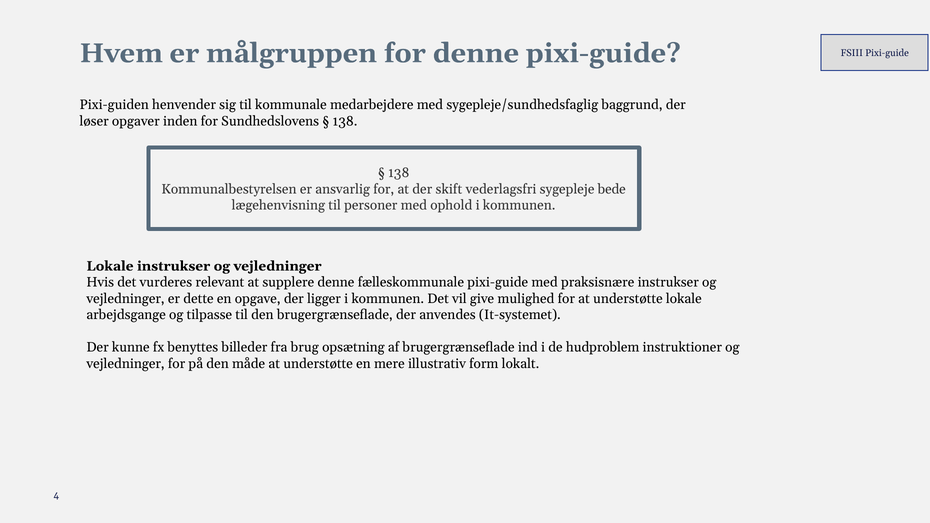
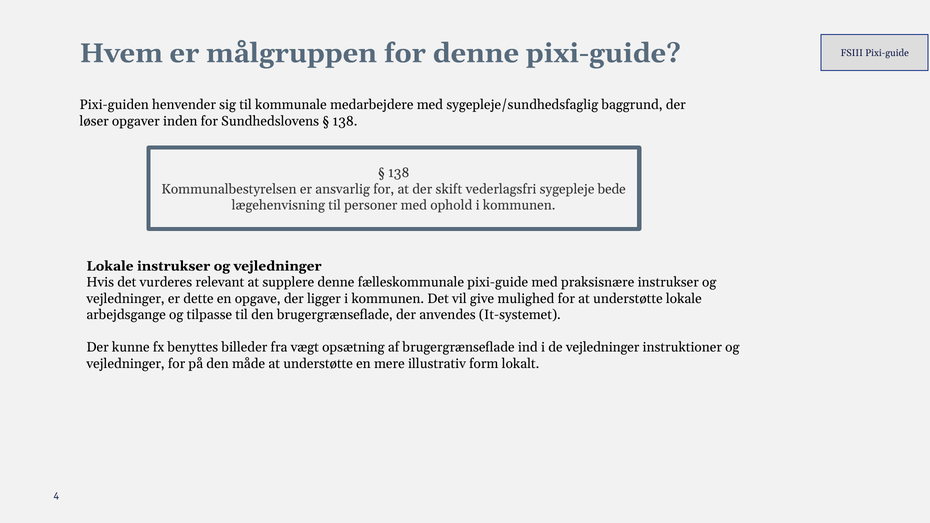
brug: brug -> vægt
de hudproblem: hudproblem -> vejledninger
